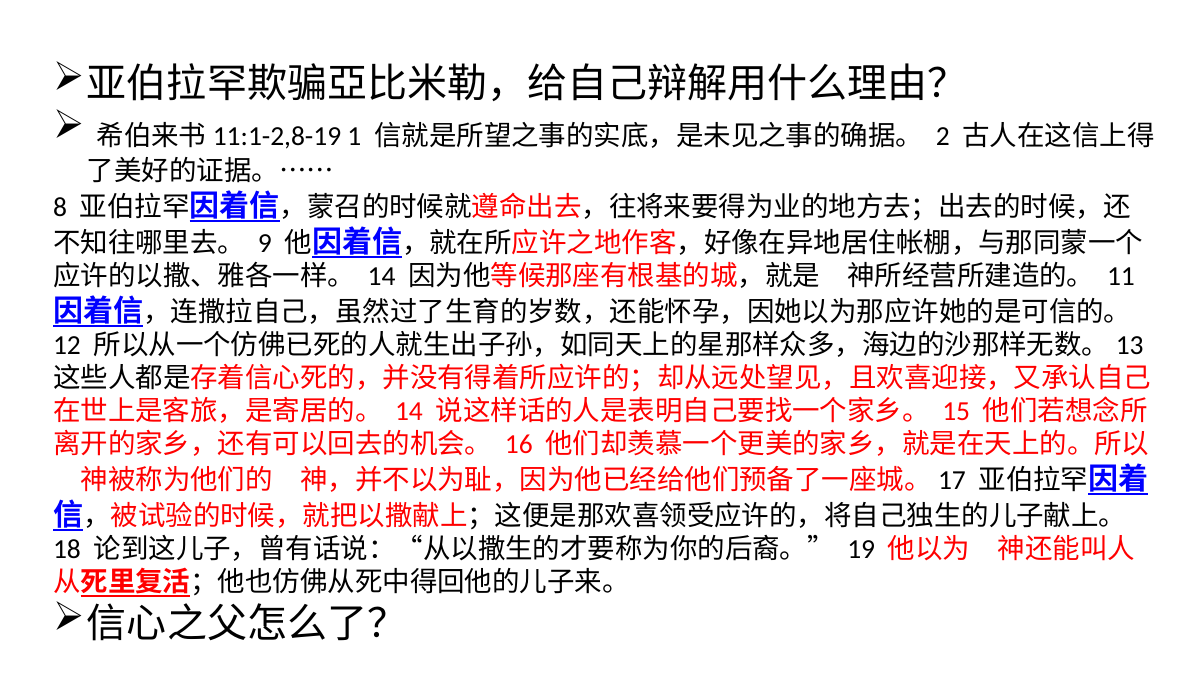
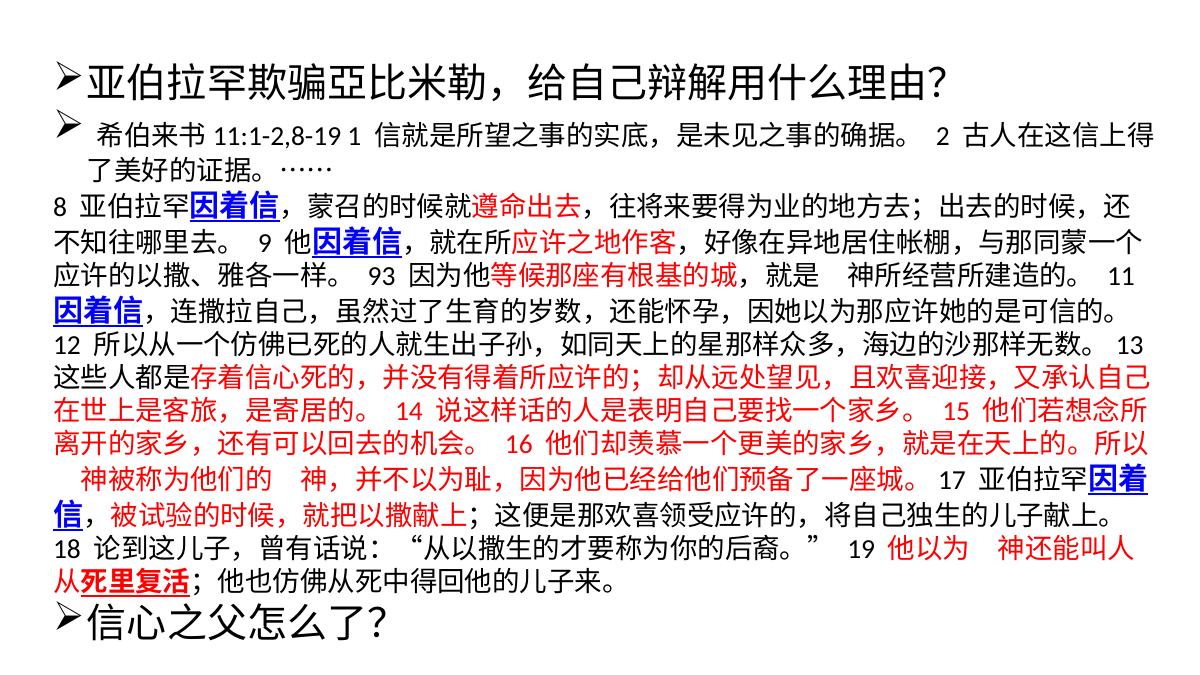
14 at (382, 277): 14 -> 93
